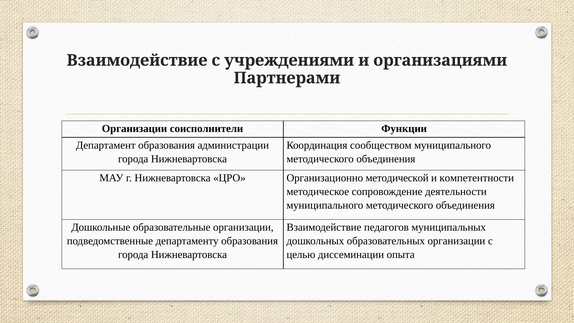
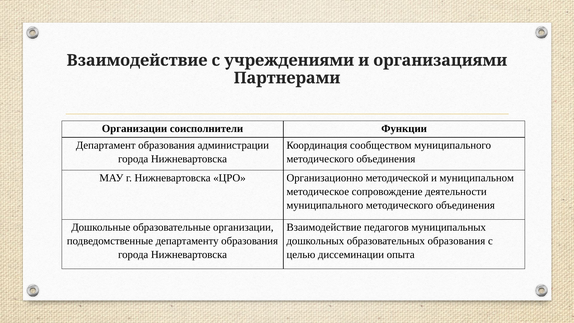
компетентности: компетентности -> муниципальном
образовательных организации: организации -> образования
